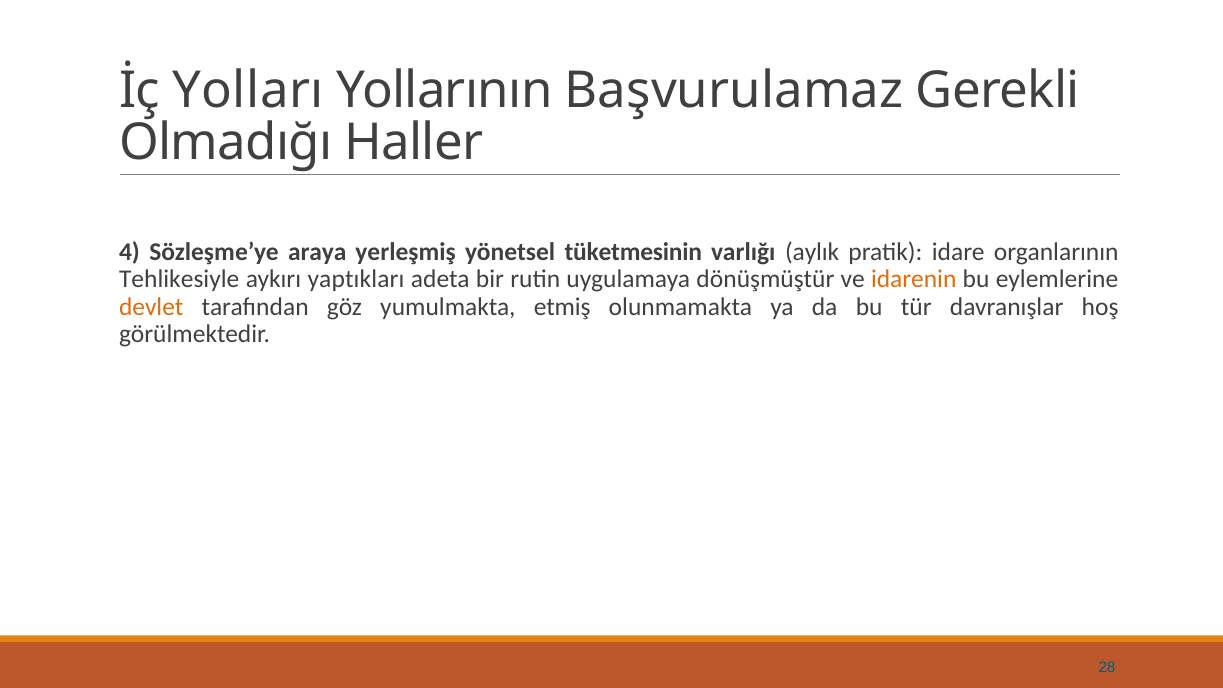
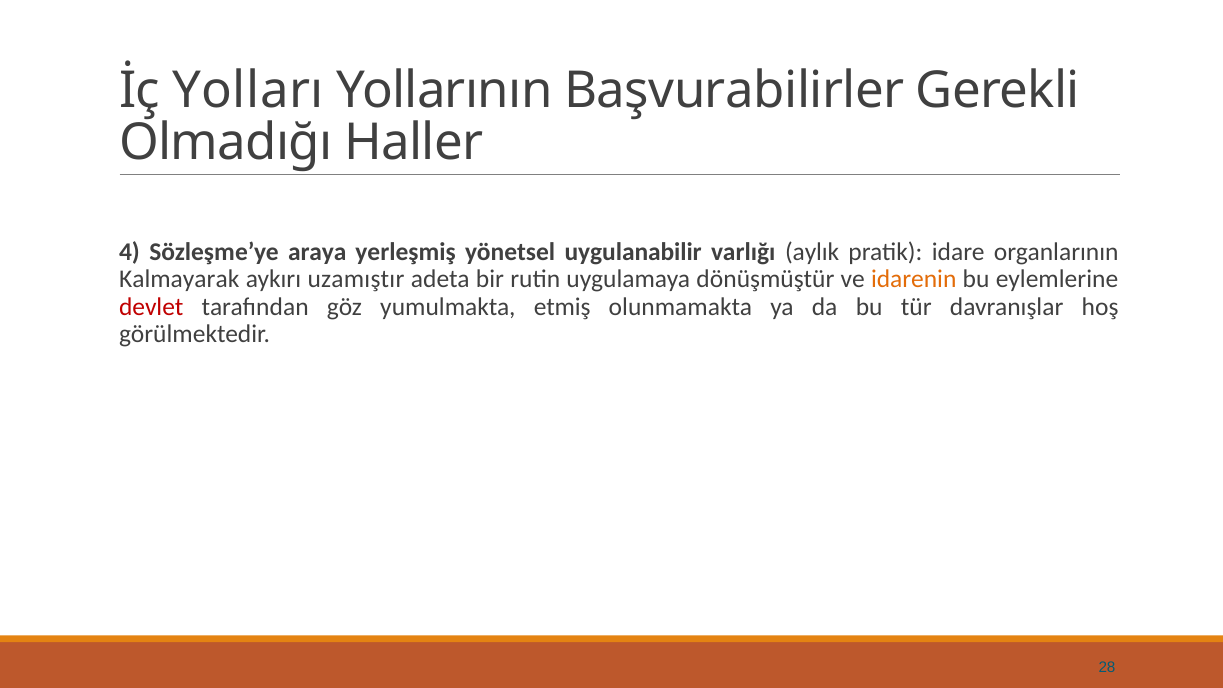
Başvurulamaz: Başvurulamaz -> Başvurabilirler
tüketmesinin: tüketmesinin -> uygulanabilir
Tehlikesiyle: Tehlikesiyle -> Kalmayarak
yaptıkları: yaptıkları -> uzamıştır
devlet colour: orange -> red
